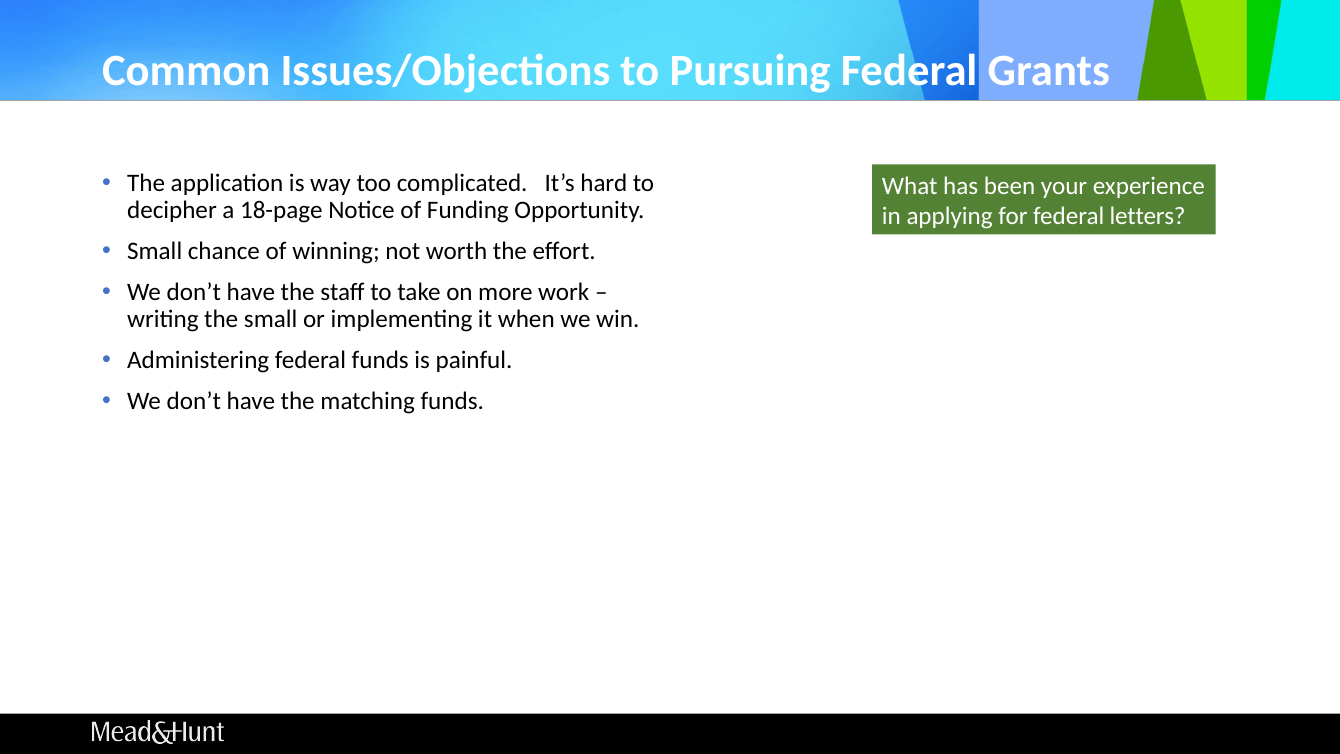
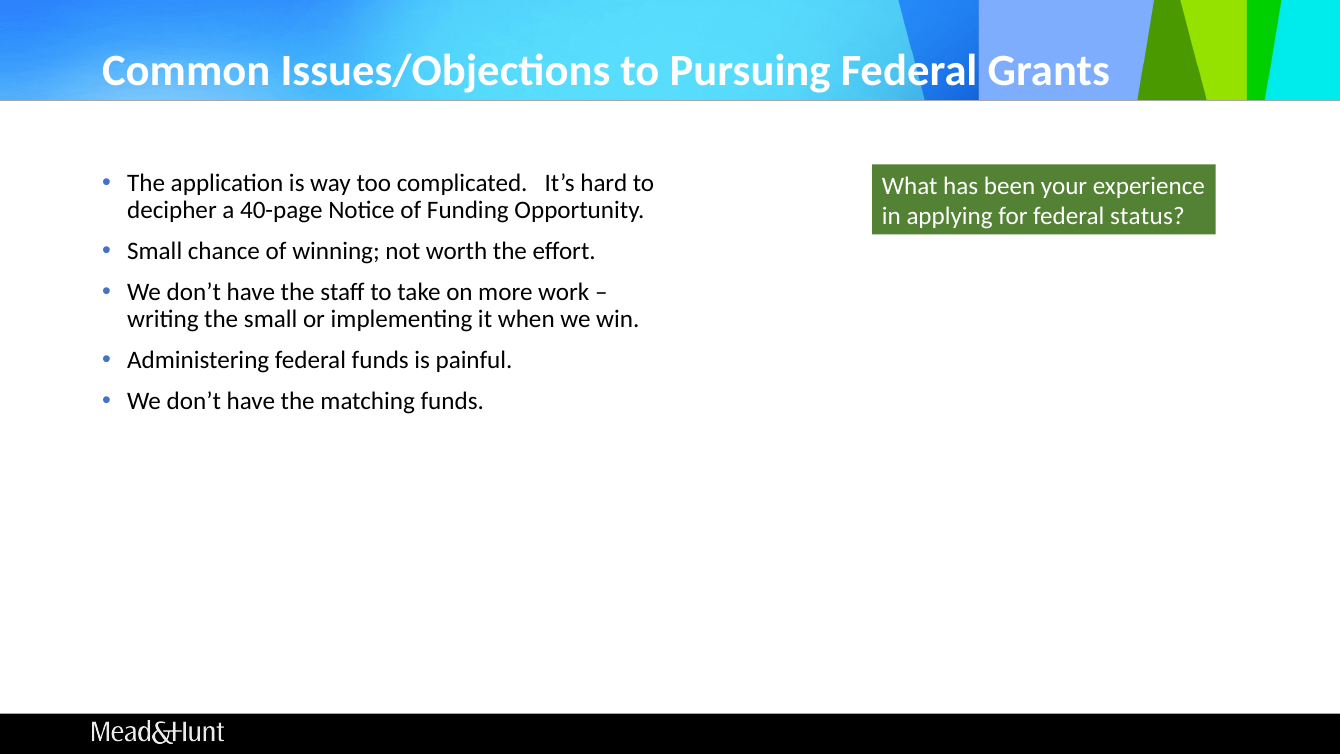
18-page: 18-page -> 40-page
letters: letters -> status
